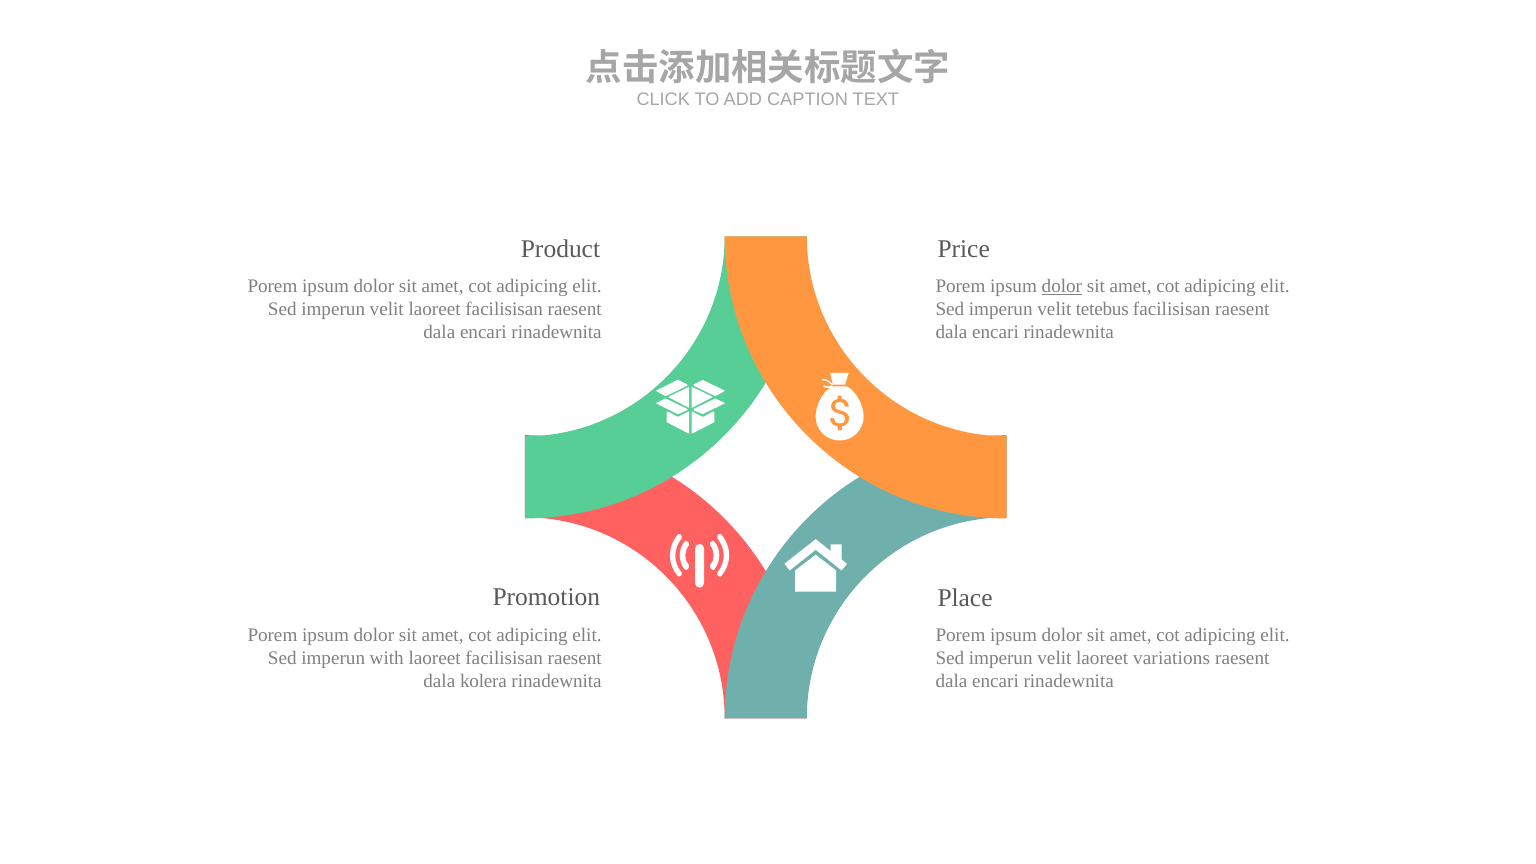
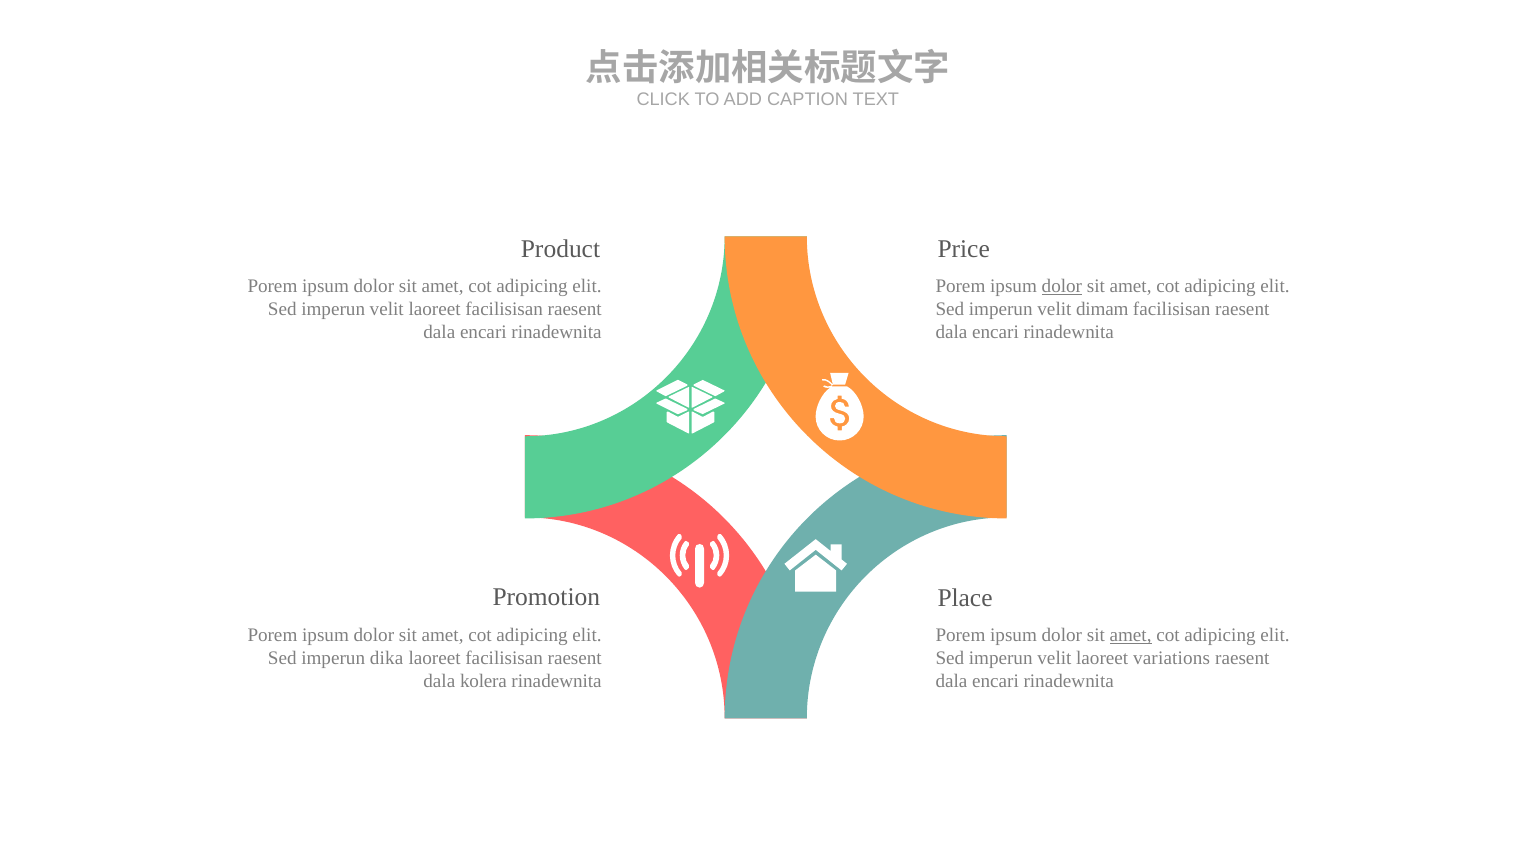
tetebus: tetebus -> dimam
amet at (1131, 635) underline: none -> present
with: with -> dika
